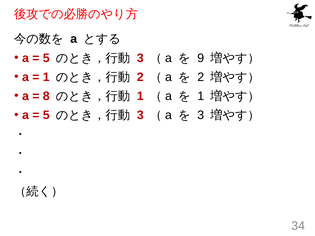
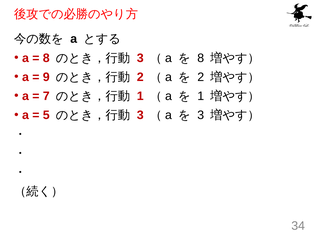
5 at (46, 58): 5 -> 8
9 at (201, 58): 9 -> 8
1 at (46, 77): 1 -> 9
8: 8 -> 7
